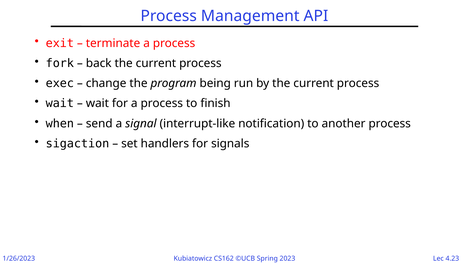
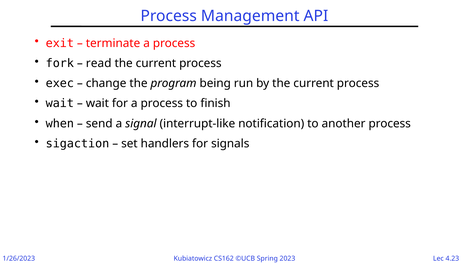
back: back -> read
